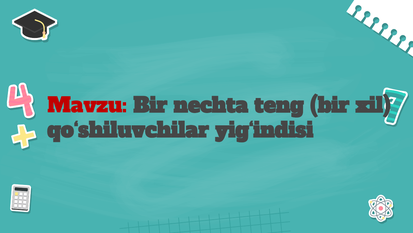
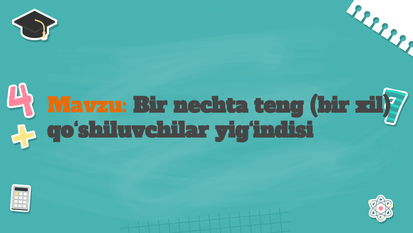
Mavzu colour: red -> orange
